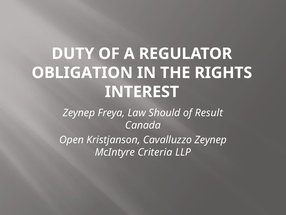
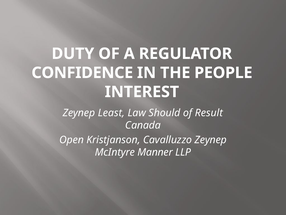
OBLIGATION: OBLIGATION -> CONFIDENCE
RIGHTS: RIGHTS -> PEOPLE
Freya: Freya -> Least
Criteria: Criteria -> Manner
